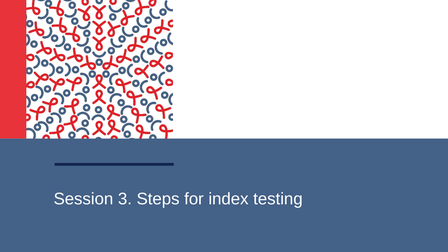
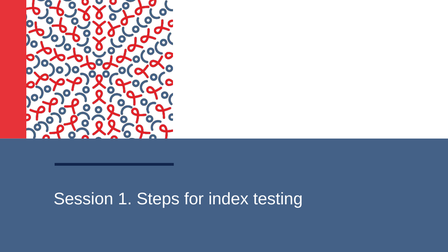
3: 3 -> 1
